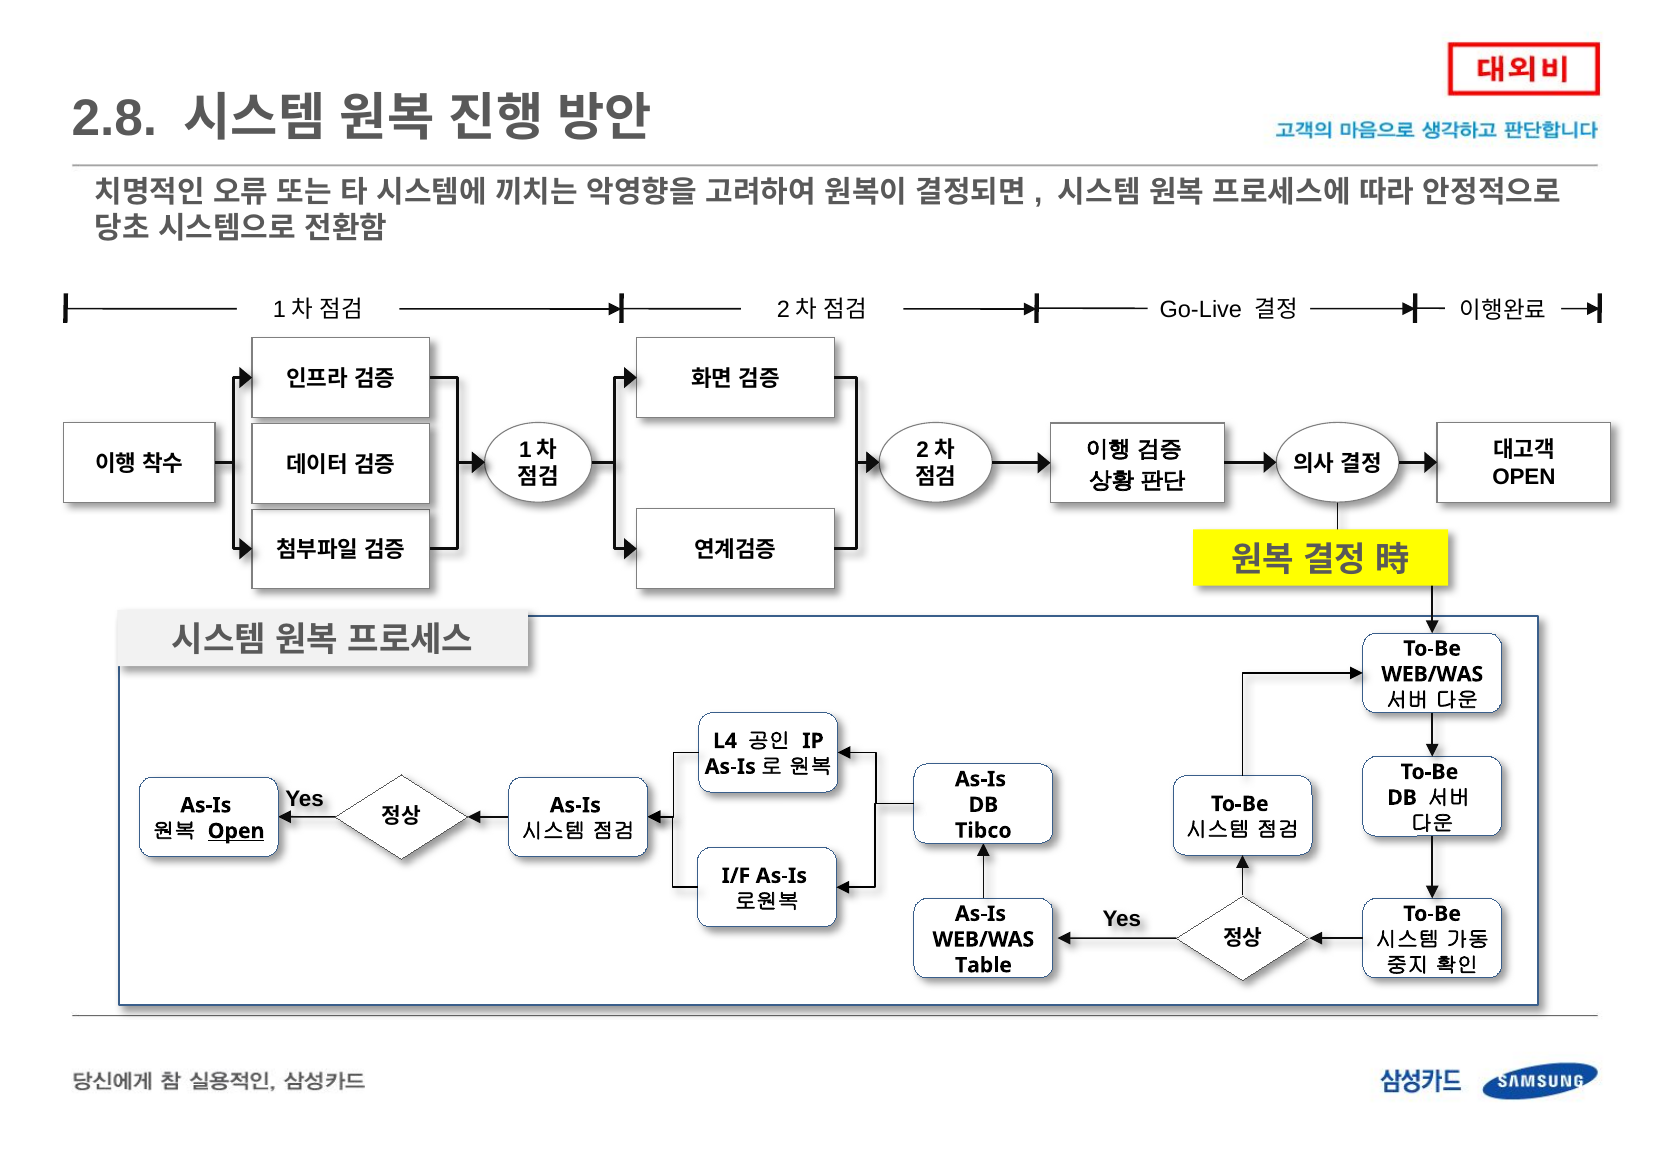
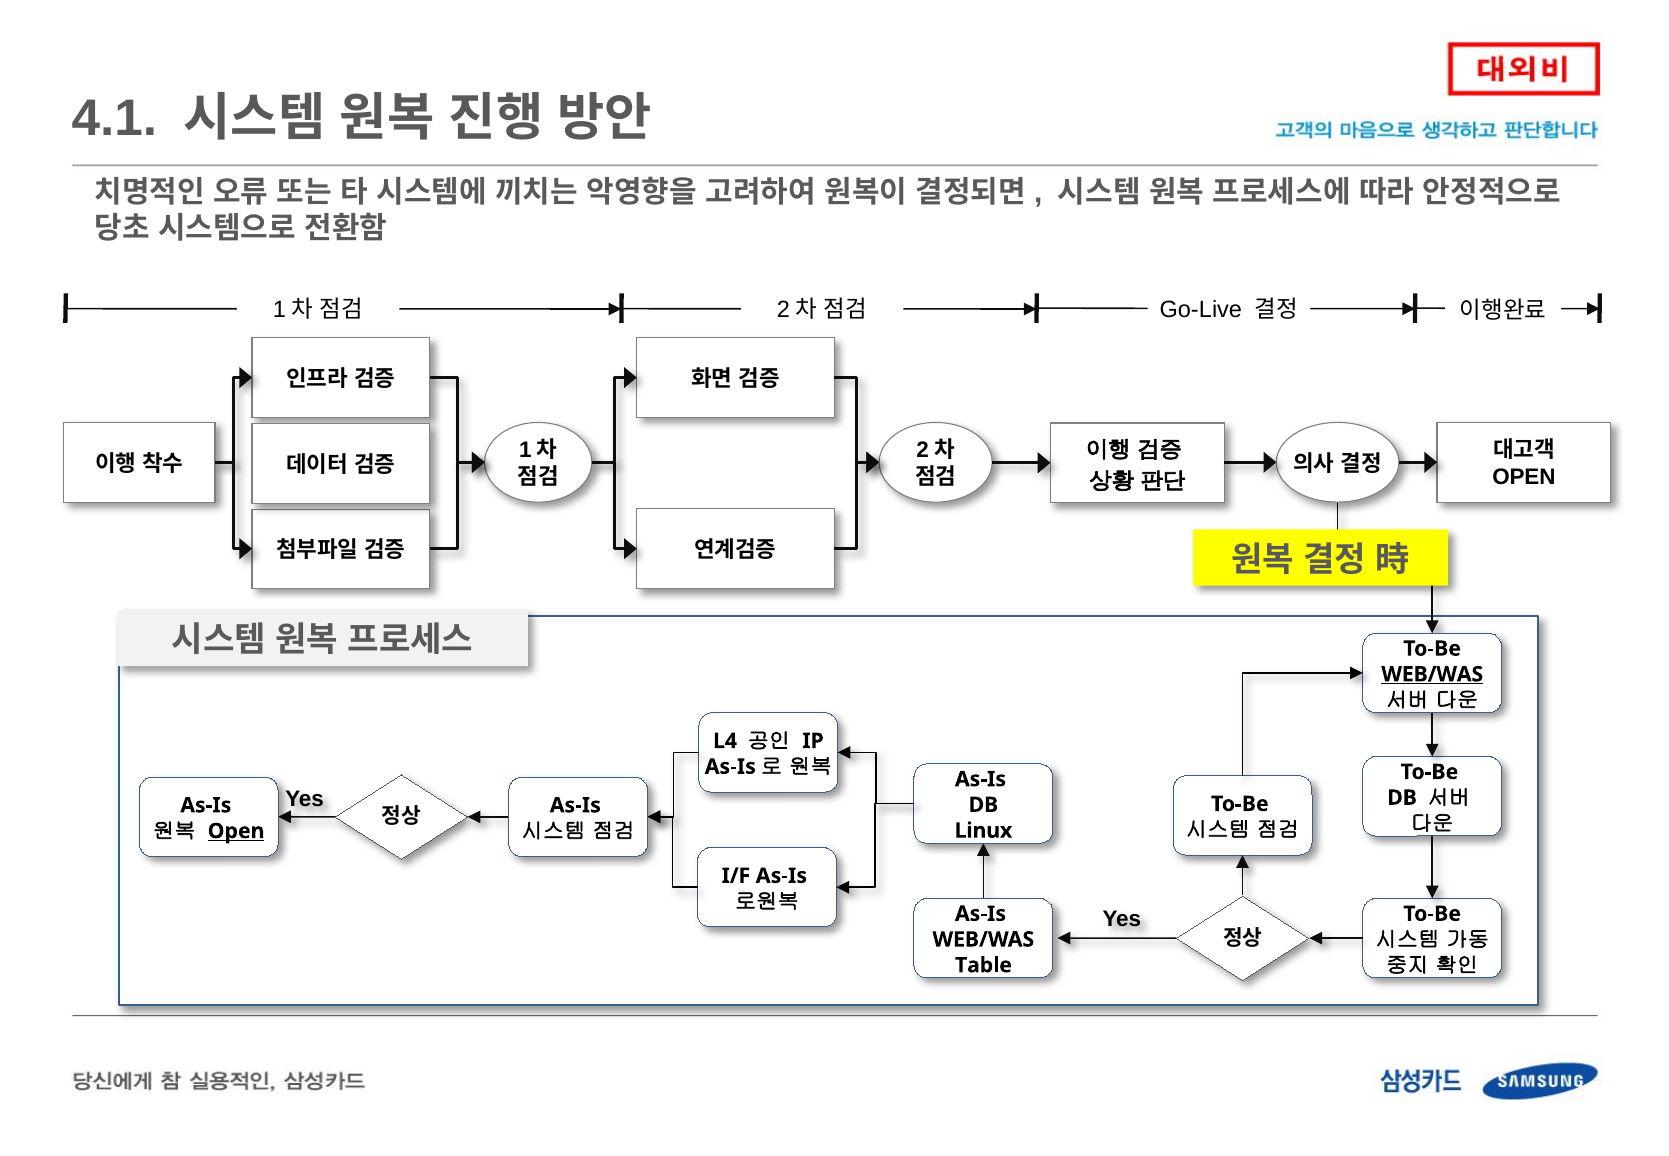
2.8: 2.8 -> 4.1
WEB/WAS at (1432, 674) underline: none -> present
Tibco: Tibco -> Linux
